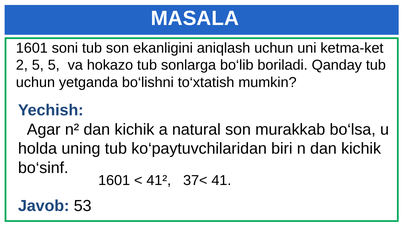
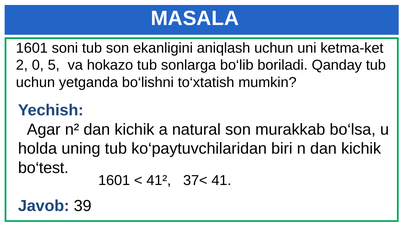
2 5: 5 -> 0
bo‘sinf: bo‘sinf -> bo‘test
53: 53 -> 39
